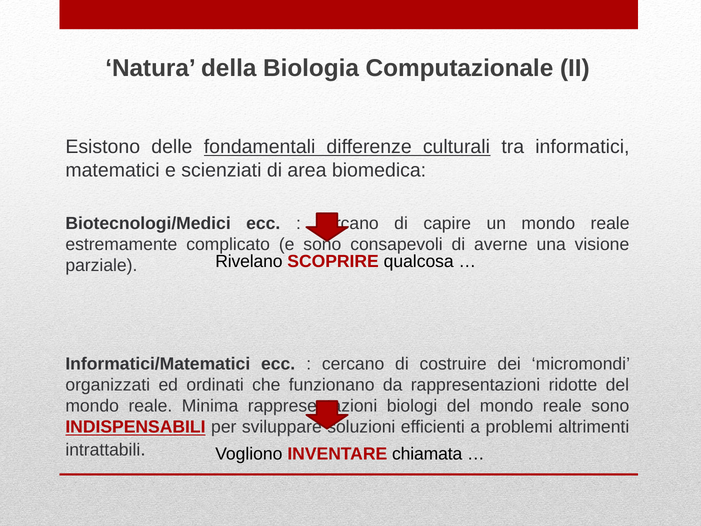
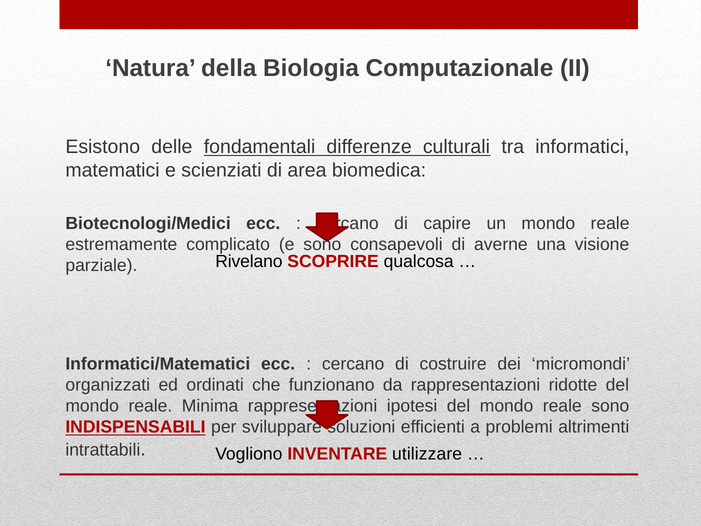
biologi: biologi -> ipotesi
chiamata: chiamata -> utilizzare
